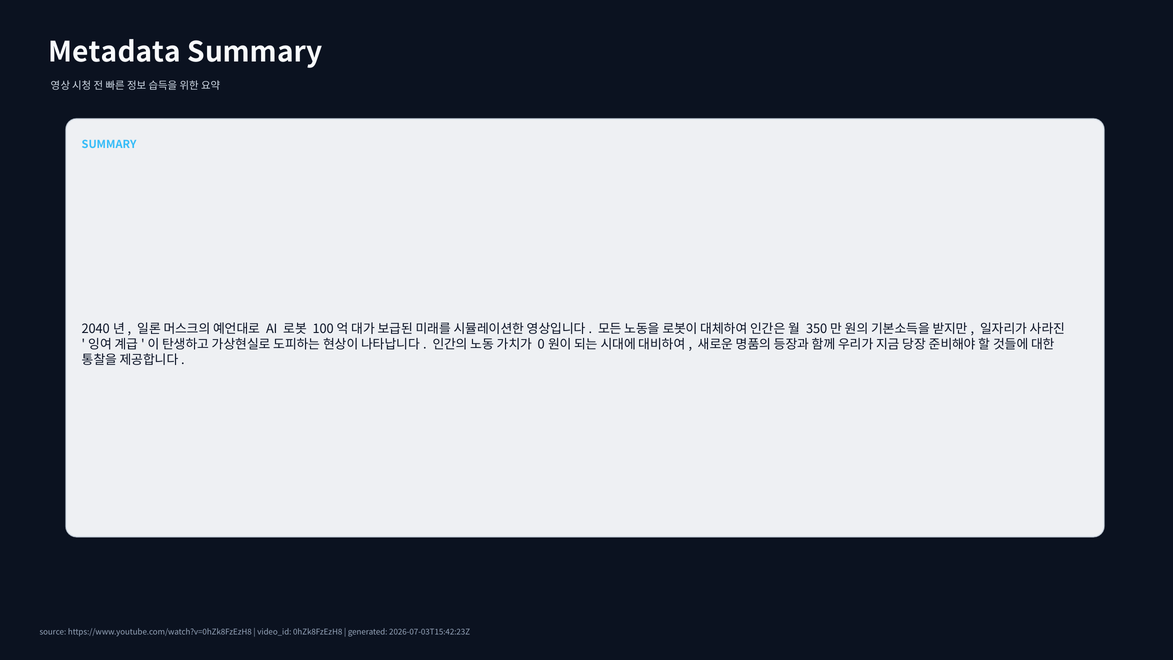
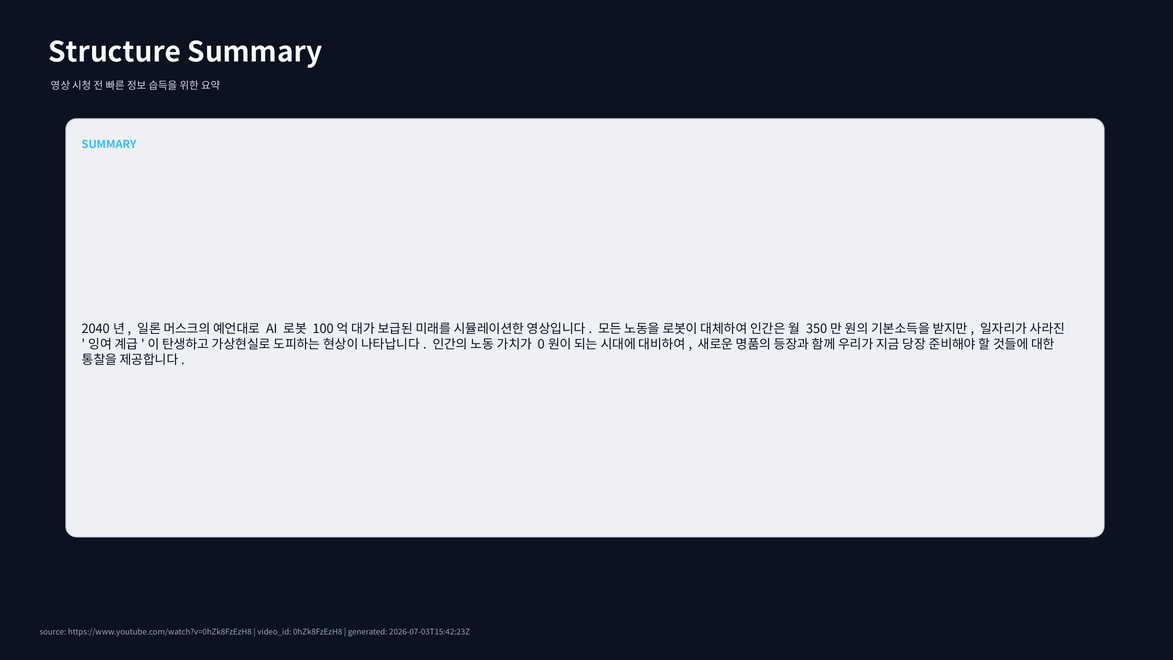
Metadata: Metadata -> Structure
